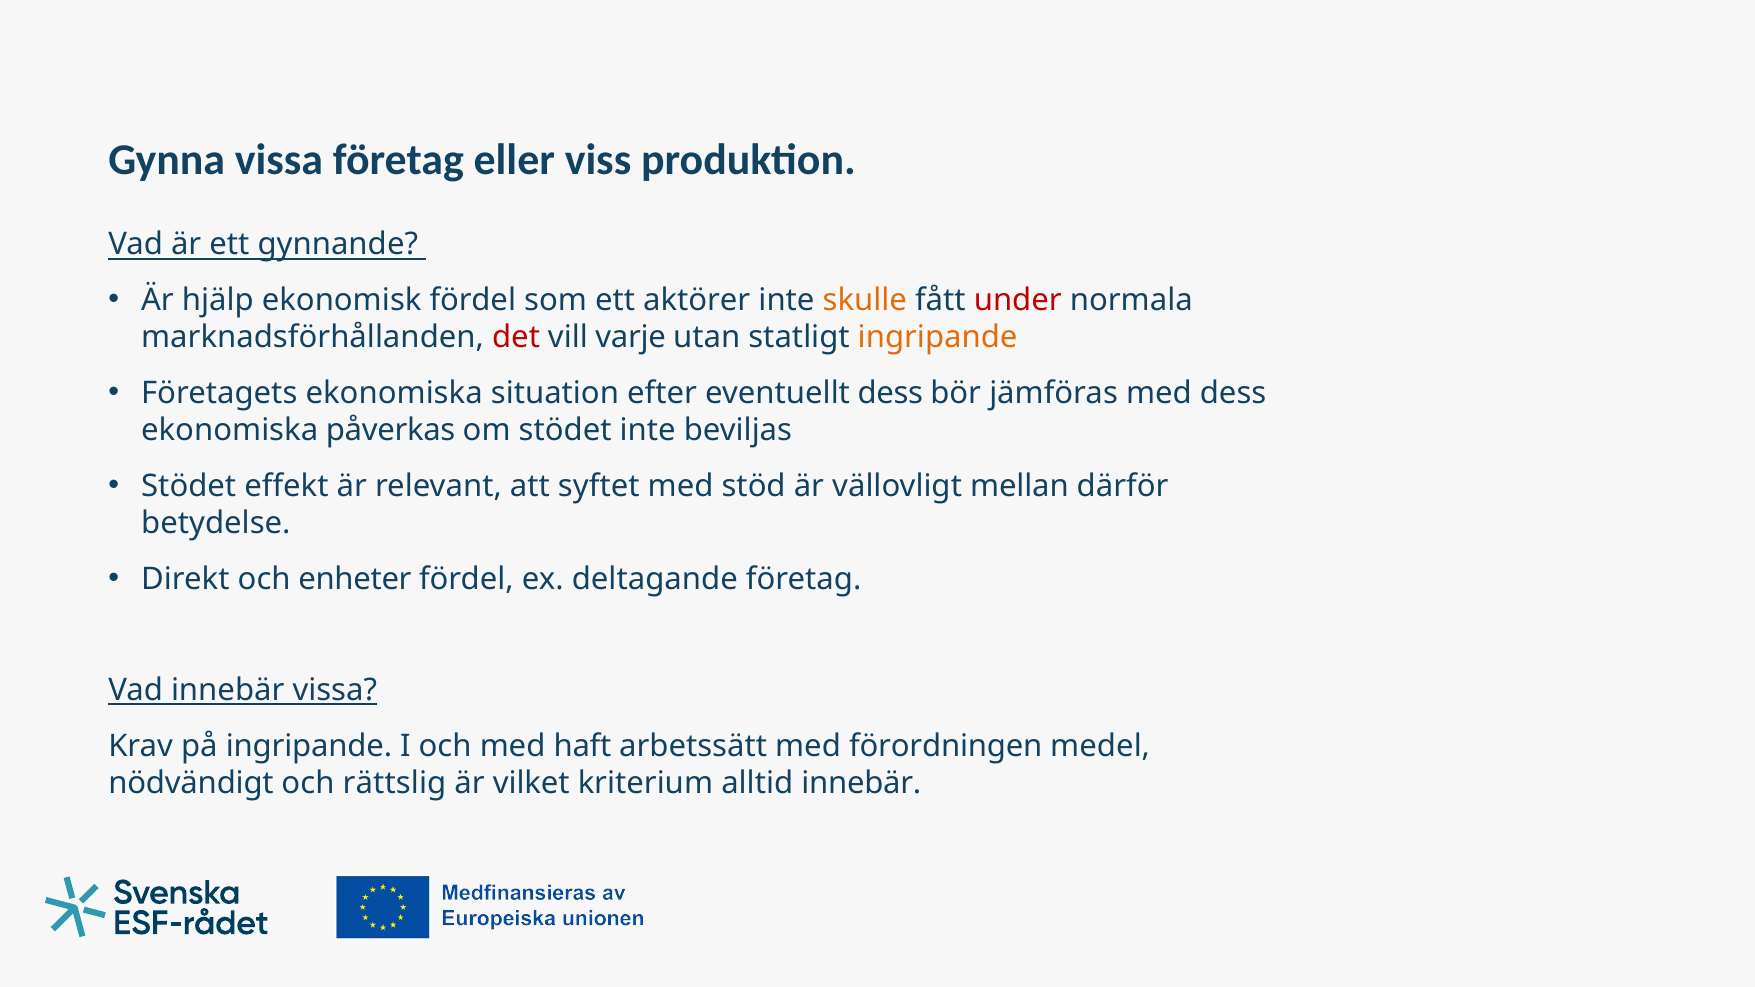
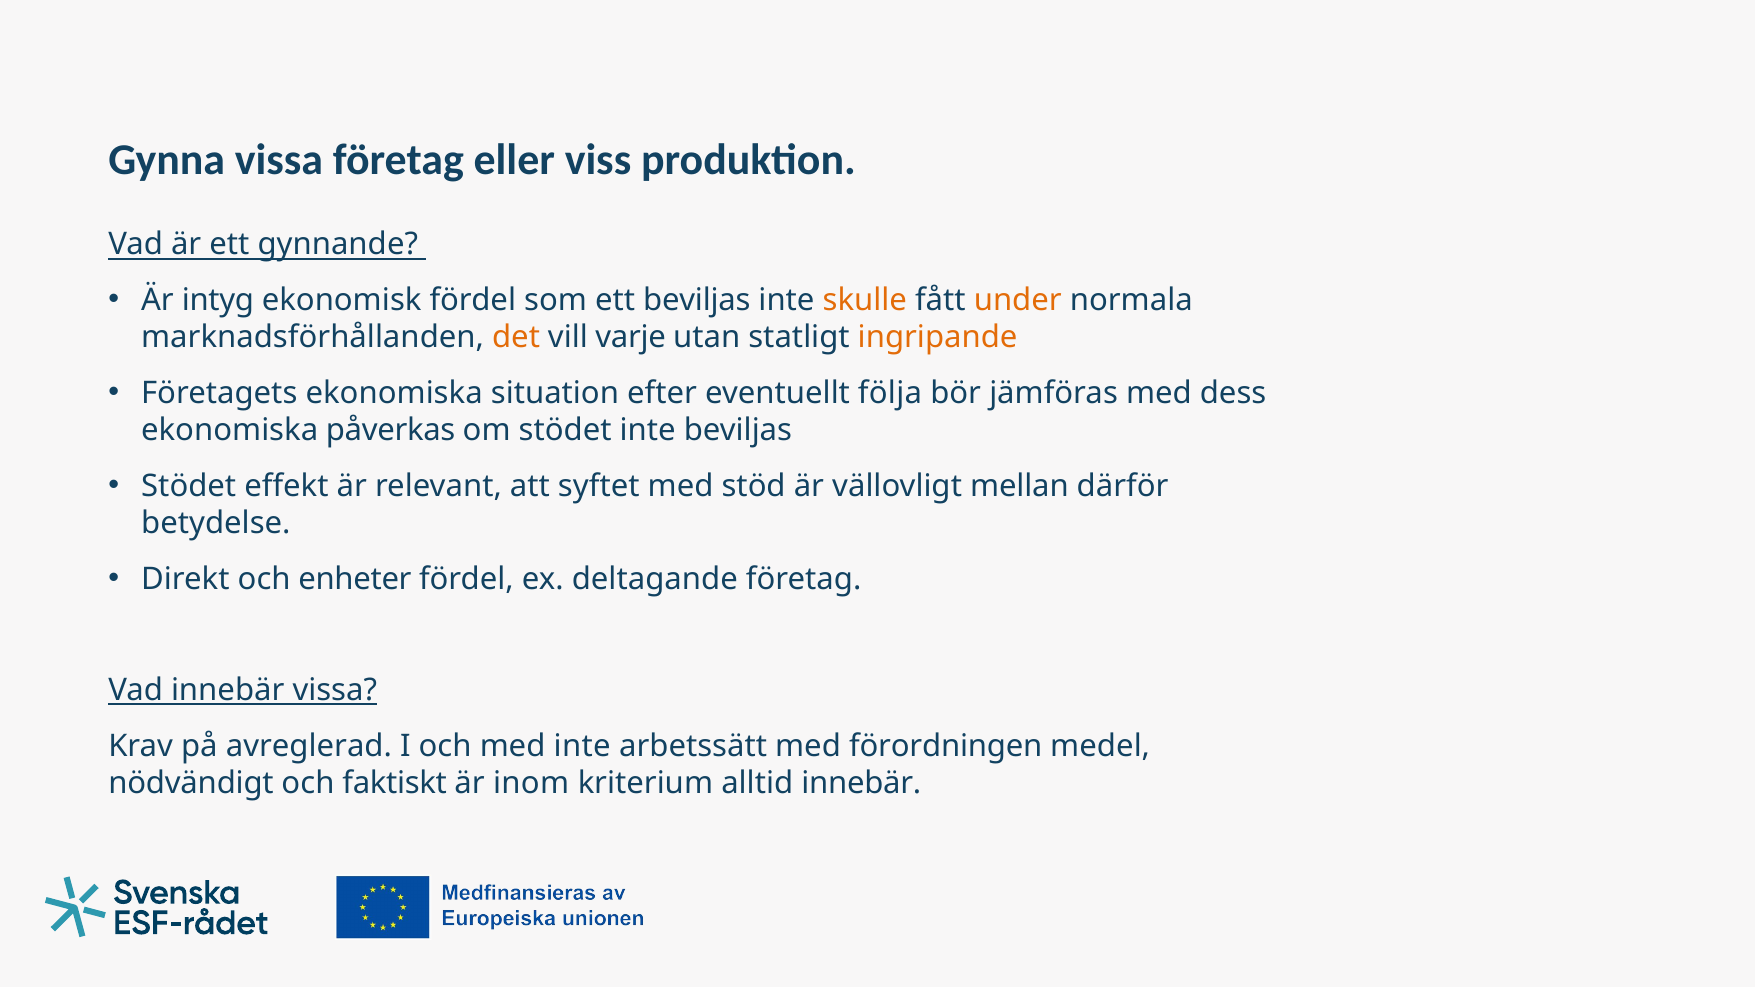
hjälp: hjälp -> intyg
ett aktörer: aktörer -> beviljas
under colour: red -> orange
det colour: red -> orange
eventuellt dess: dess -> följa
på ingripande: ingripande -> avreglerad
med haft: haft -> inte
rättslig: rättslig -> faktiskt
vilket: vilket -> inom
